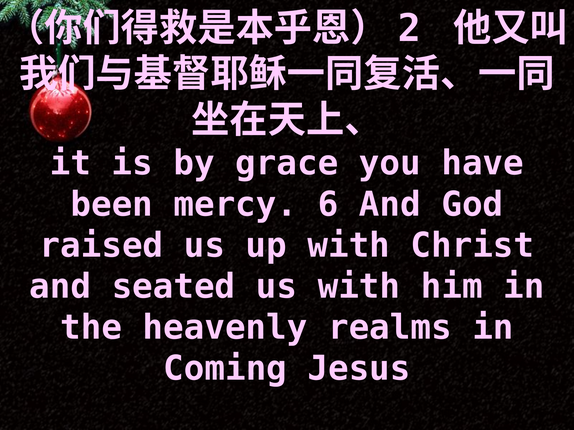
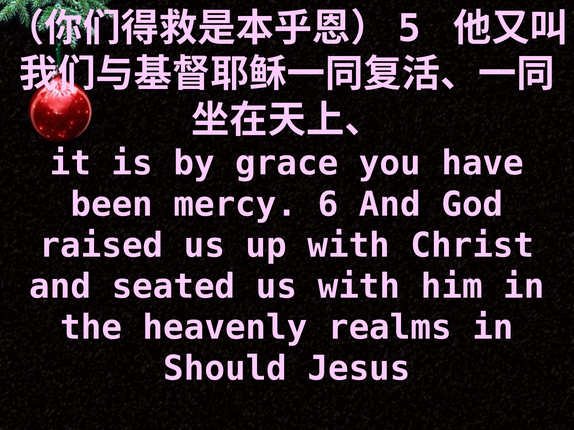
2: 2 -> 5
Coming: Coming -> Should
